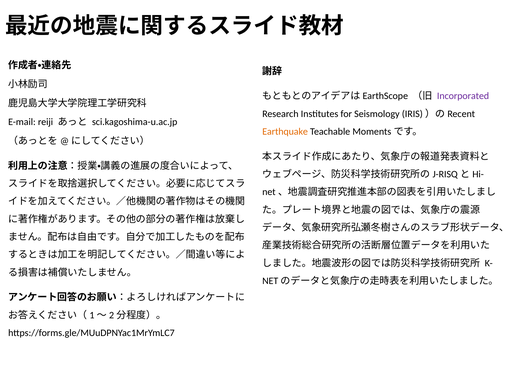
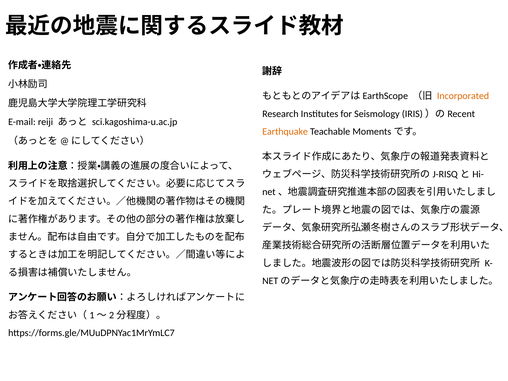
Incorporated colour: purple -> orange
